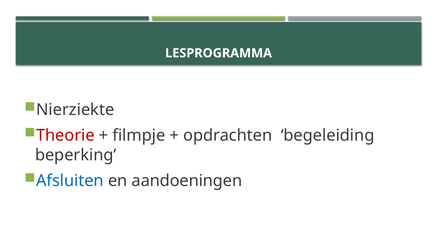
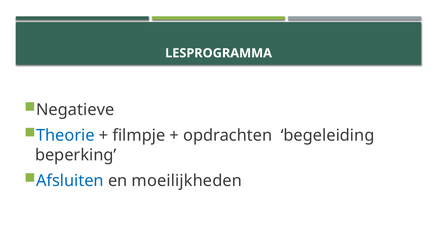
Nierziekte: Nierziekte -> Negatieve
Theorie colour: red -> blue
aandoeningen: aandoeningen -> moeilijkheden
